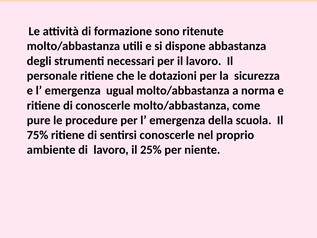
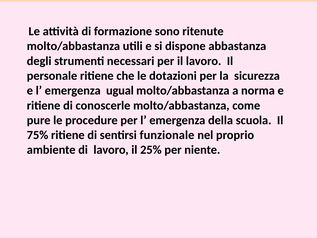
sentirsi conoscerle: conoscerle -> funzionale
